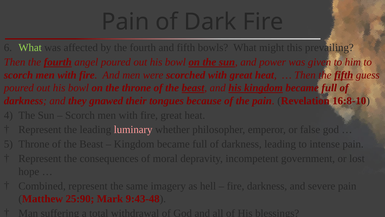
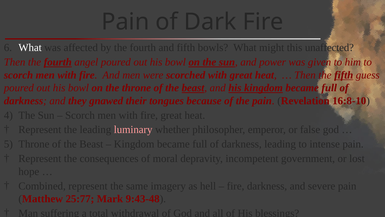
What at (30, 48) colour: light green -> white
prevailing: prevailing -> unaffected
25:90: 25:90 -> 25:77
